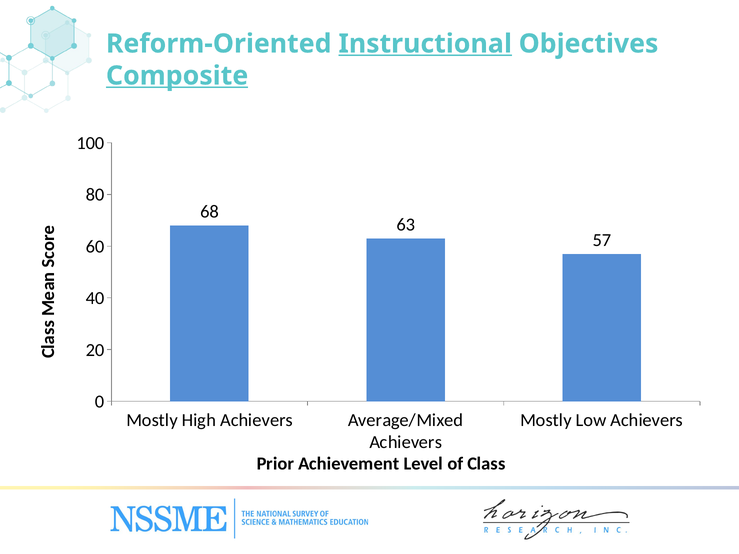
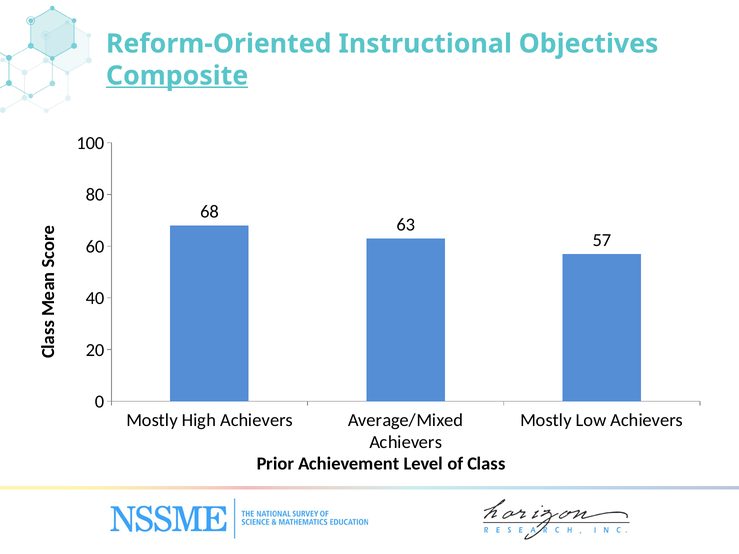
Instructional underline: present -> none
